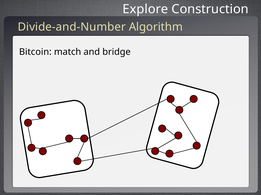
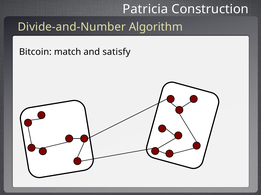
Explore: Explore -> Patricia
bridge: bridge -> satisfy
